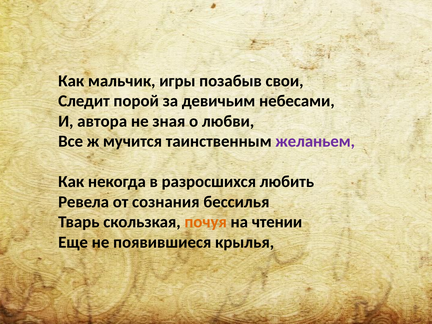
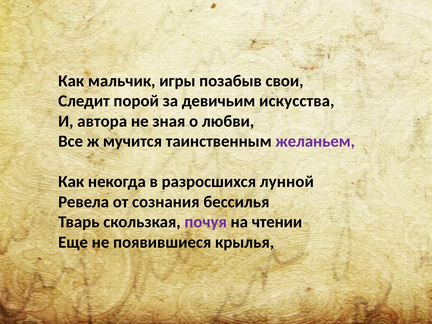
небесами: небесами -> искусства
любить: любить -> лунной
почуя colour: orange -> purple
